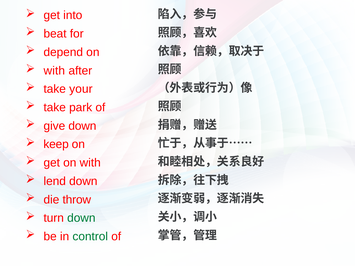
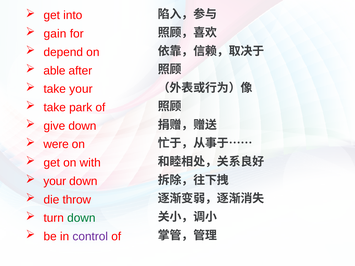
beat: beat -> gain
with at (54, 71): with -> able
keep: keep -> were
lend at (55, 181): lend -> your
control colour: green -> purple
